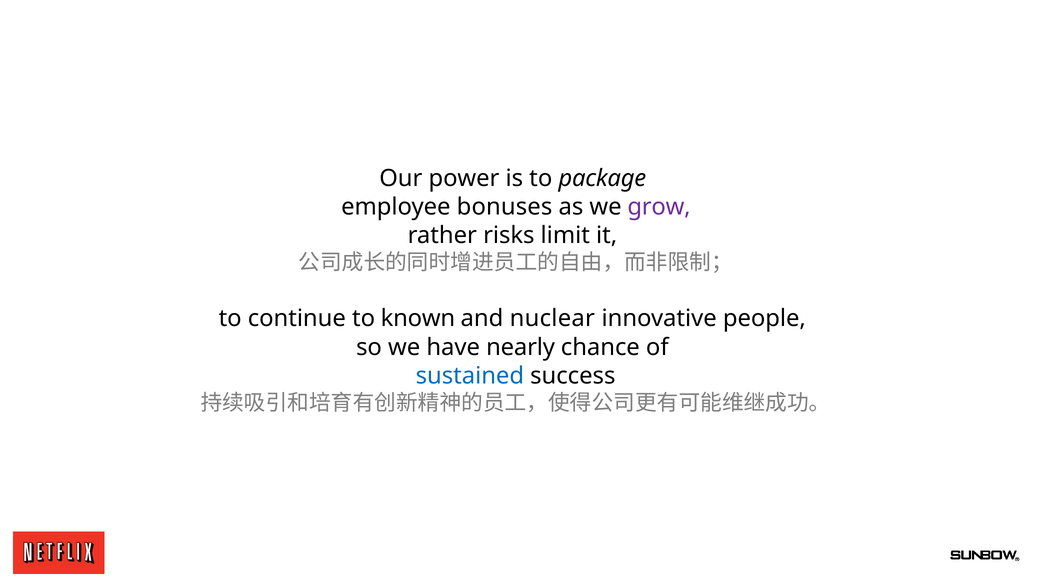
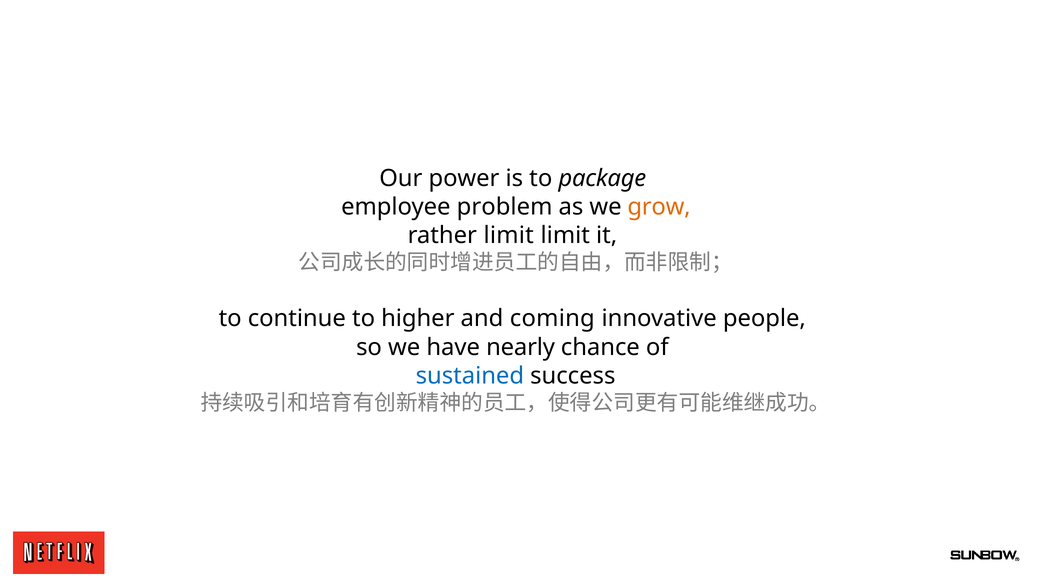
bonuses: bonuses -> problem
grow colour: purple -> orange
rather risks: risks -> limit
known: known -> higher
nuclear: nuclear -> coming
